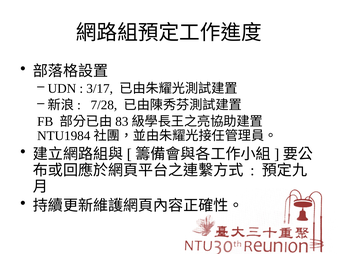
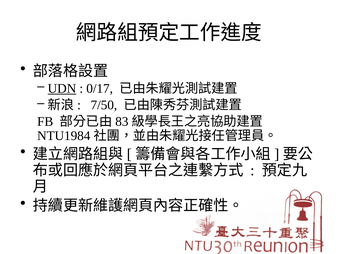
UDN underline: none -> present
3/17: 3/17 -> 0/17
7/28: 7/28 -> 7/50
